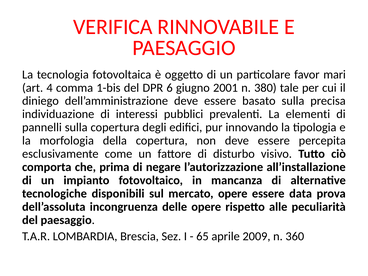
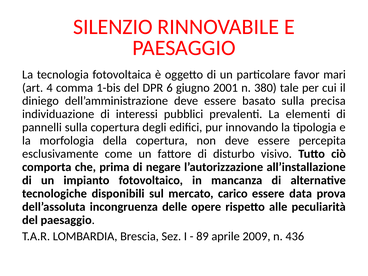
VERIFICA: VERIFICA -> SILENZIO
mercato opere: opere -> carico
65: 65 -> 89
360: 360 -> 436
